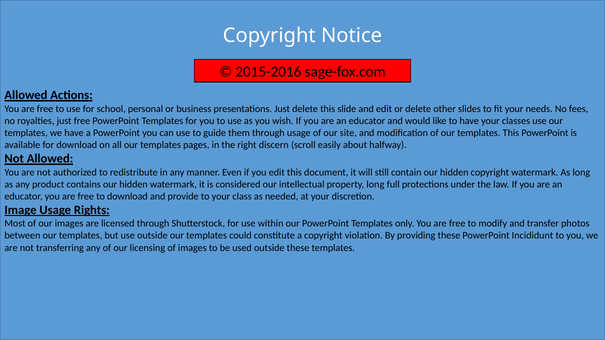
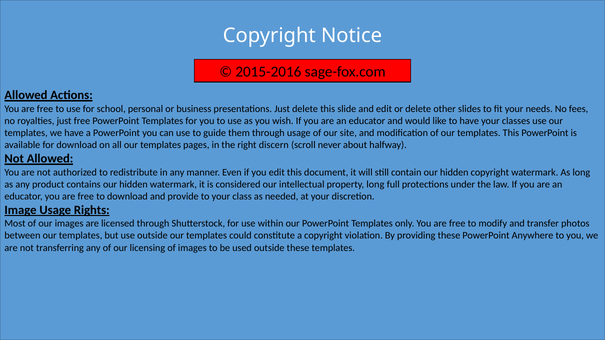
easily: easily -> never
Incididunt: Incididunt -> Anywhere
